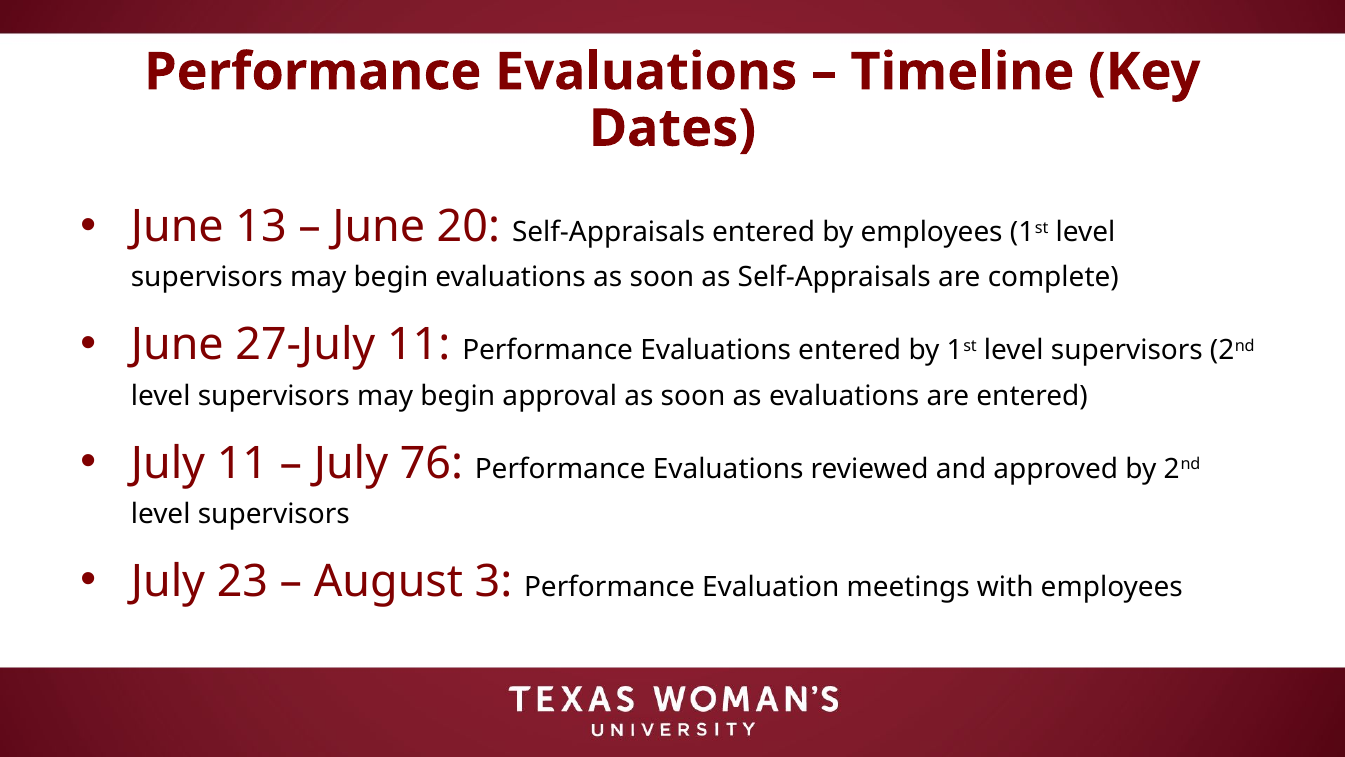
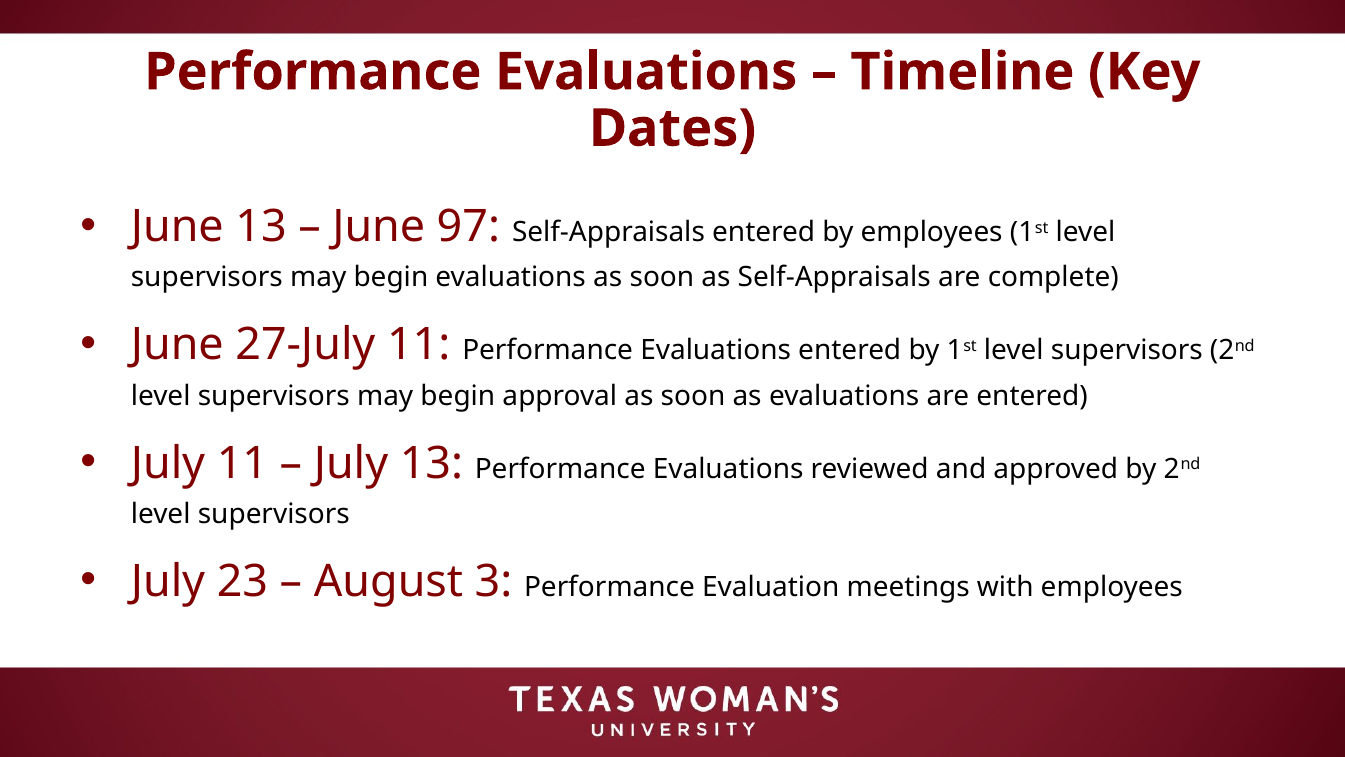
20: 20 -> 97
July 76: 76 -> 13
